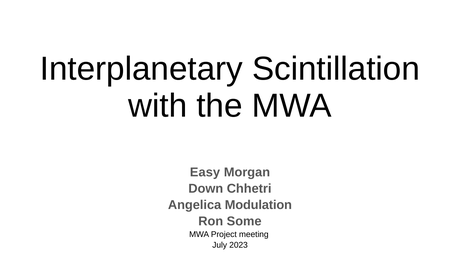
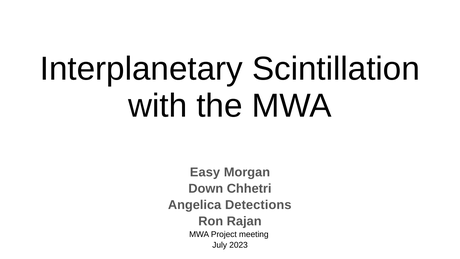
Modulation: Modulation -> Detections
Some: Some -> Rajan
